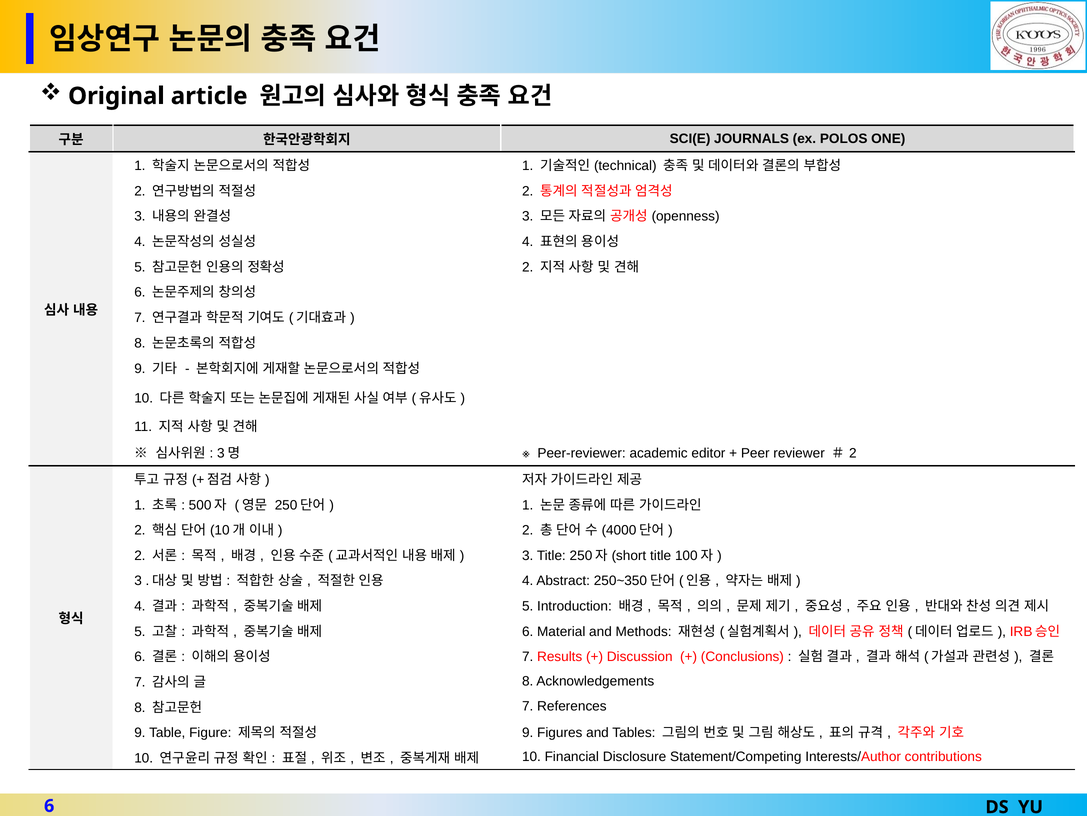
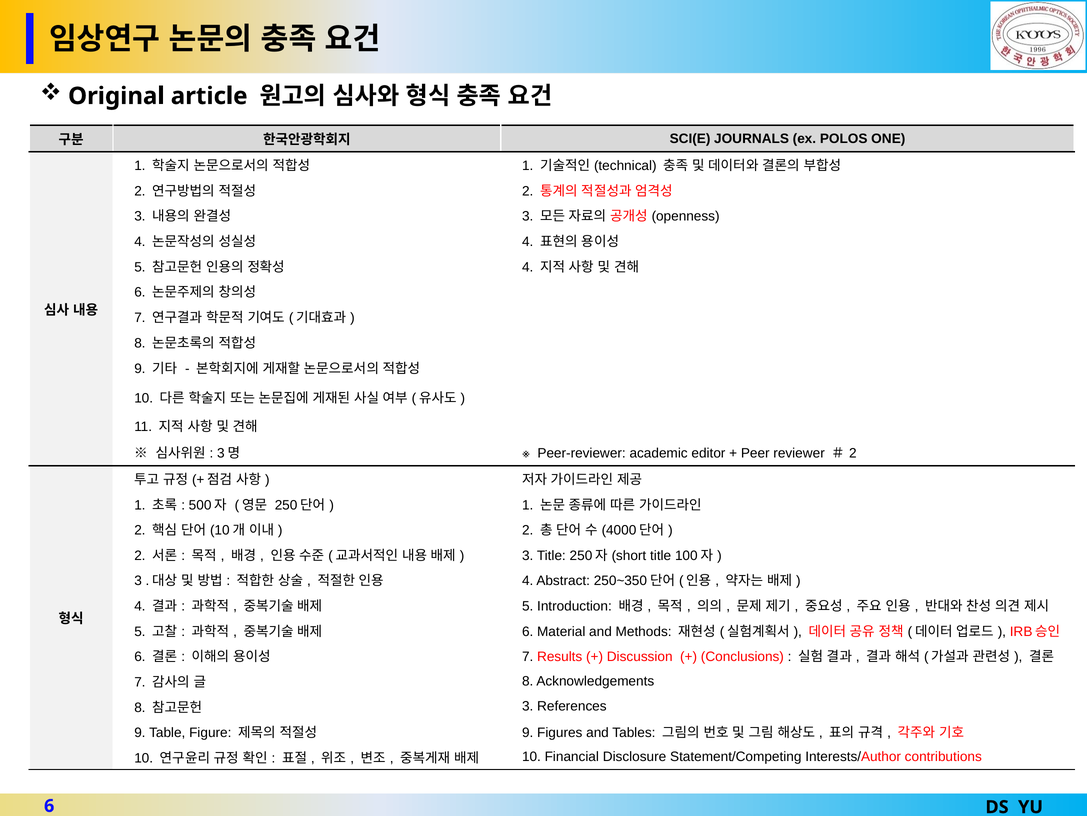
2 at (528, 267): 2 -> 4
7 at (528, 706): 7 -> 3
